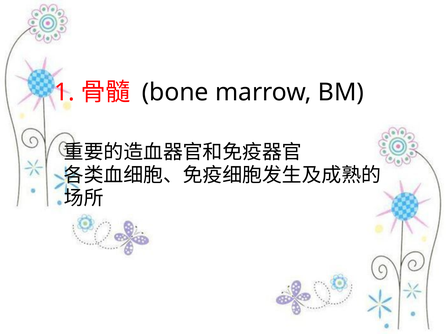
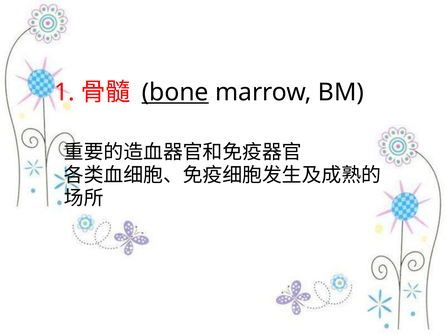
bone underline: none -> present
